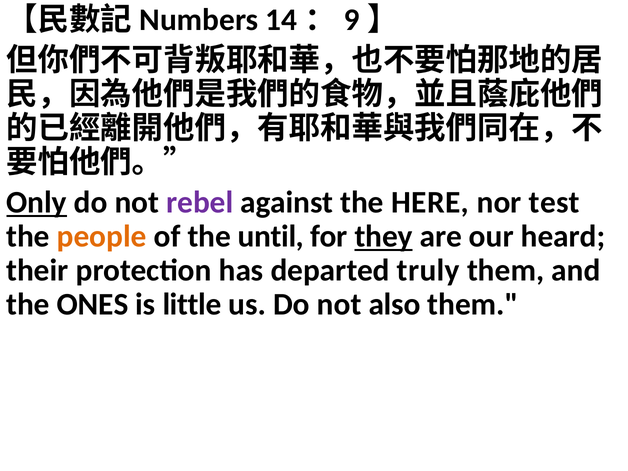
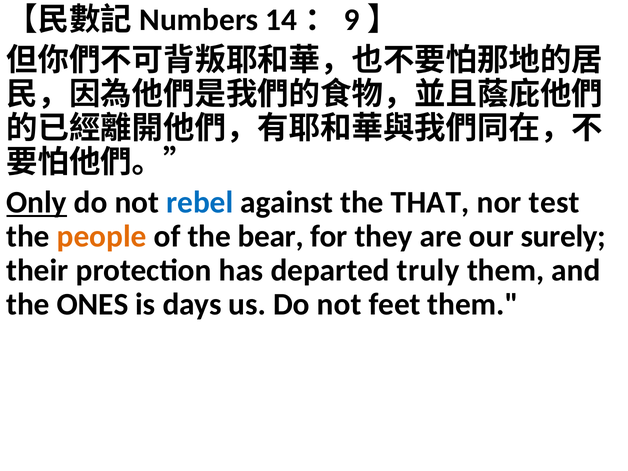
rebel colour: purple -> blue
HERE: HERE -> THAT
until: until -> bear
they underline: present -> none
heard: heard -> surely
little: little -> days
also: also -> feet
